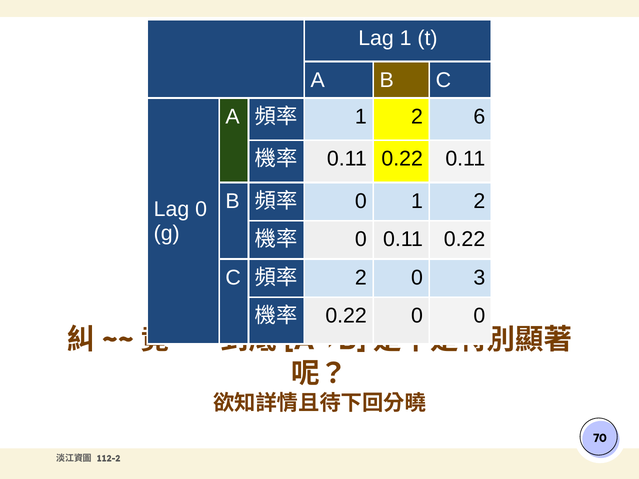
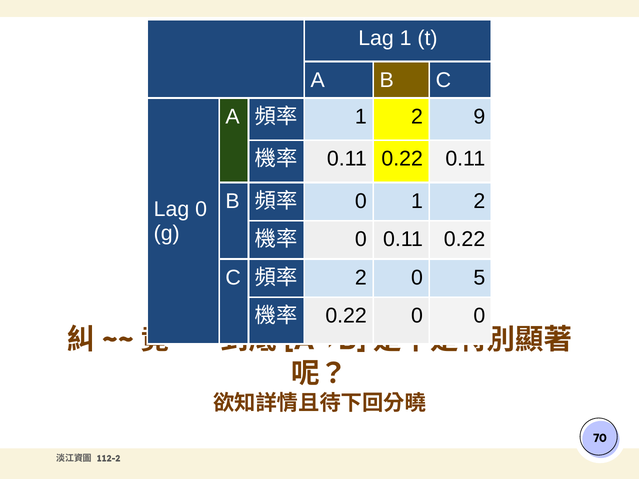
6: 6 -> 9
3: 3 -> 5
